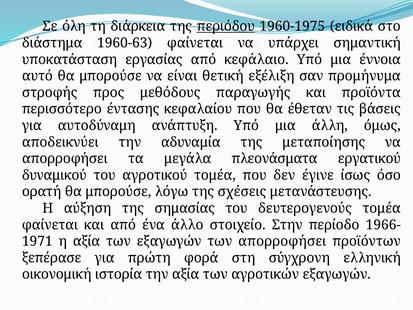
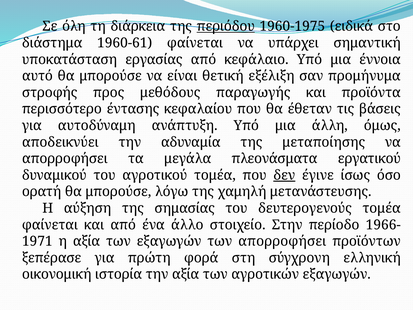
1960-63: 1960-63 -> 1960-61
δεν underline: none -> present
σχέσεις: σχέσεις -> χαμηλή
